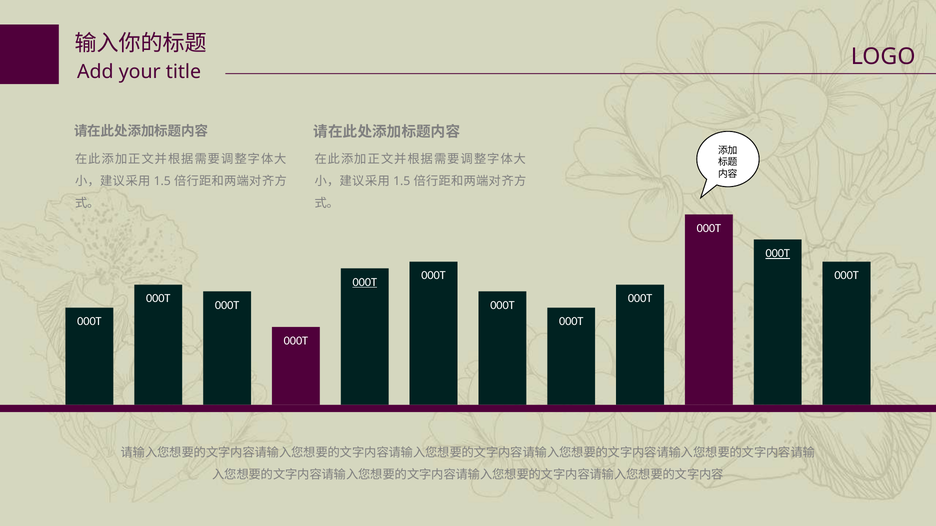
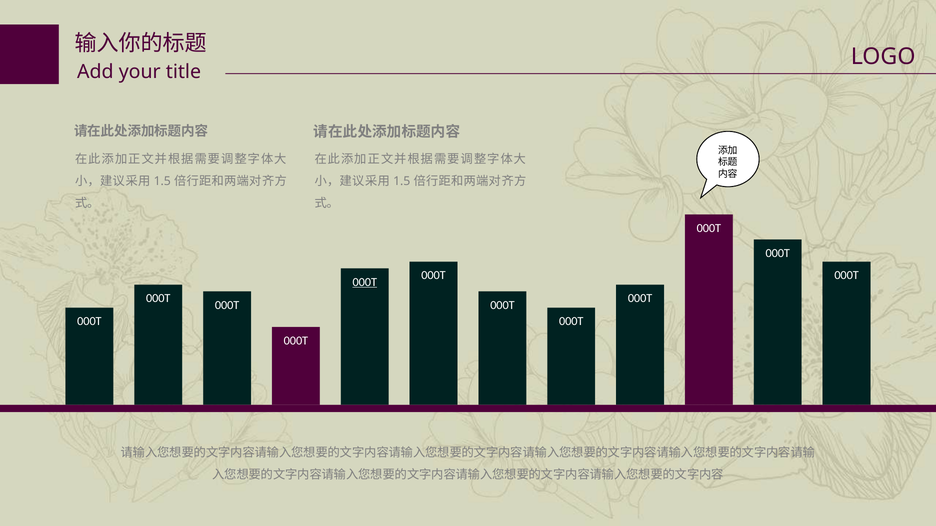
000T at (778, 253) underline: present -> none
